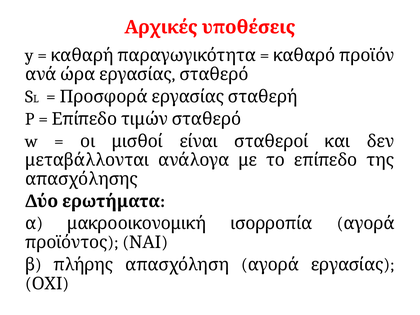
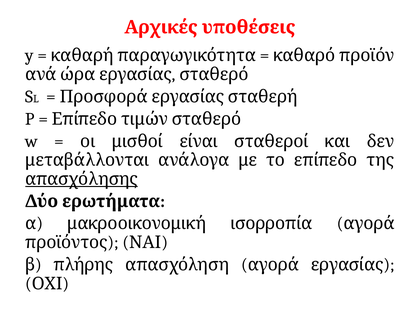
απασχόλησης underline: none -> present
